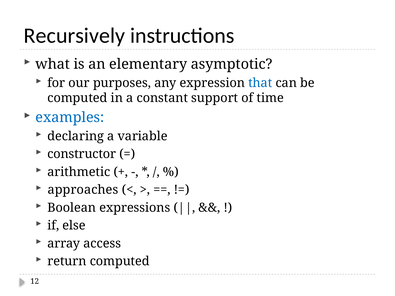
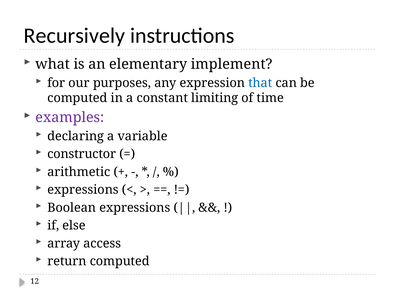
asymptotic: asymptotic -> implement
support: support -> limiting
examples colour: blue -> purple
approaches at (83, 190): approaches -> expressions
